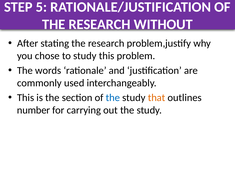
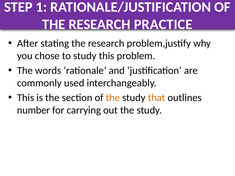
5: 5 -> 1
WITHOUT: WITHOUT -> PRACTICE
the at (113, 98) colour: blue -> orange
